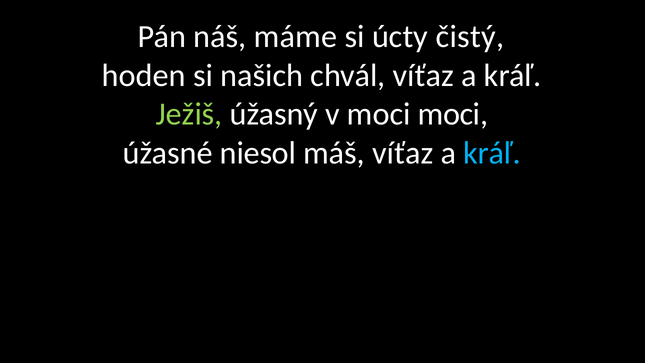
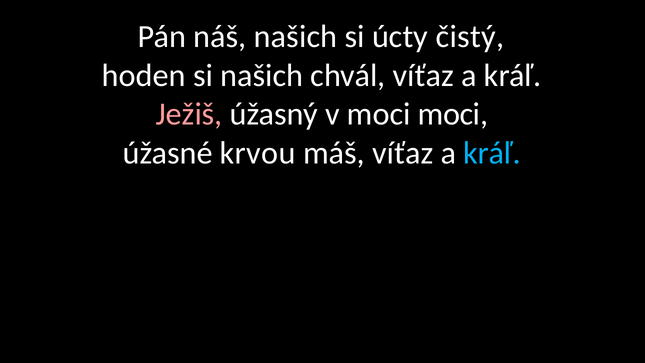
náš máme: máme -> našich
Ježiš colour: light green -> pink
niesol: niesol -> krvou
